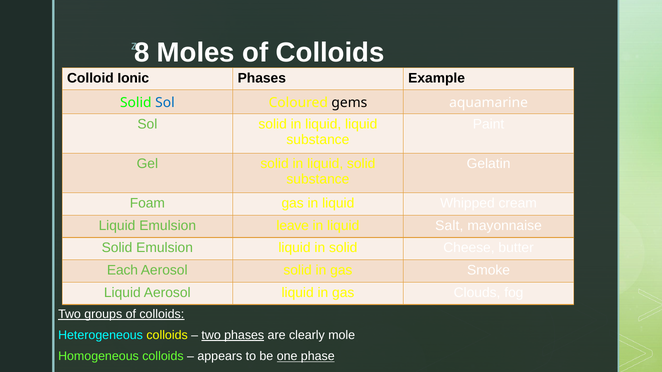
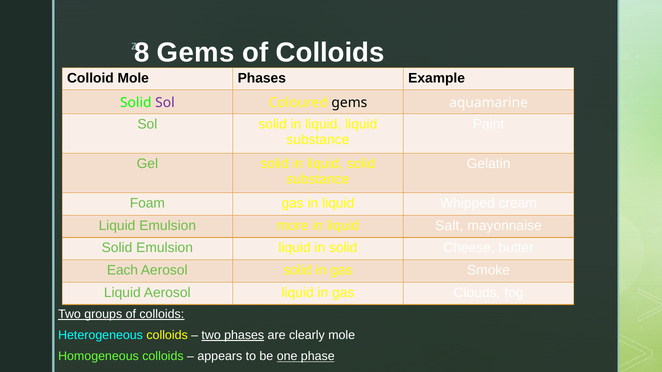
Moles at (196, 53): Moles -> Gems
Colloid Ionic: Ionic -> Mole
Sol at (165, 103) colour: blue -> purple
leave: leave -> more
